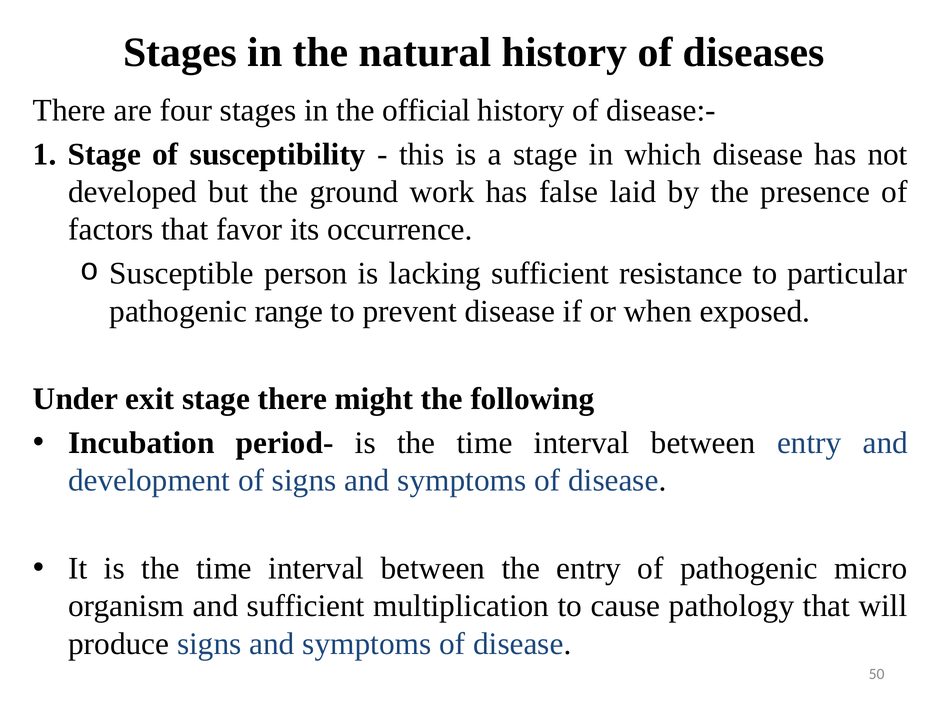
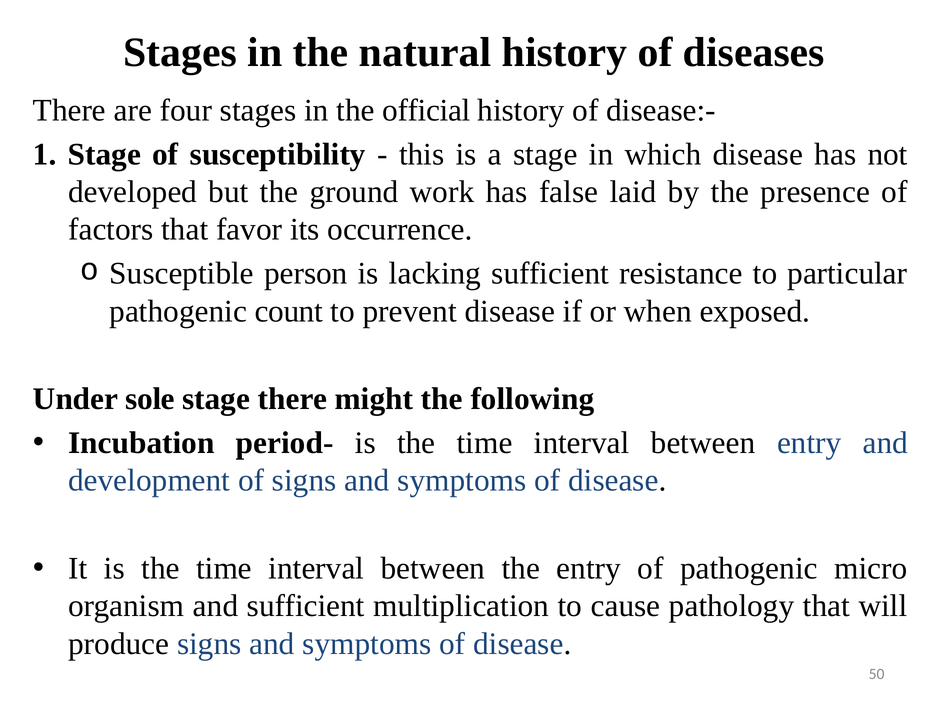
range: range -> count
exit: exit -> sole
